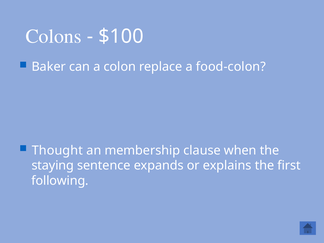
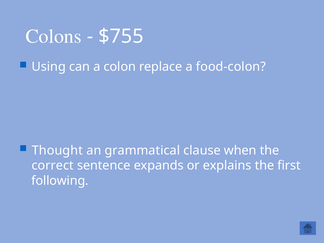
$100: $100 -> $755
Baker: Baker -> Using
membership: membership -> grammatical
staying: staying -> correct
